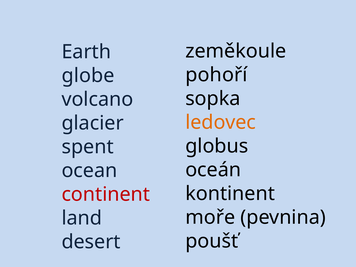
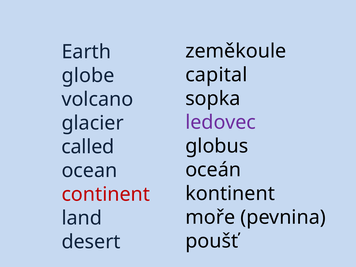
pohoří: pohoří -> capital
ledovec colour: orange -> purple
spent: spent -> called
